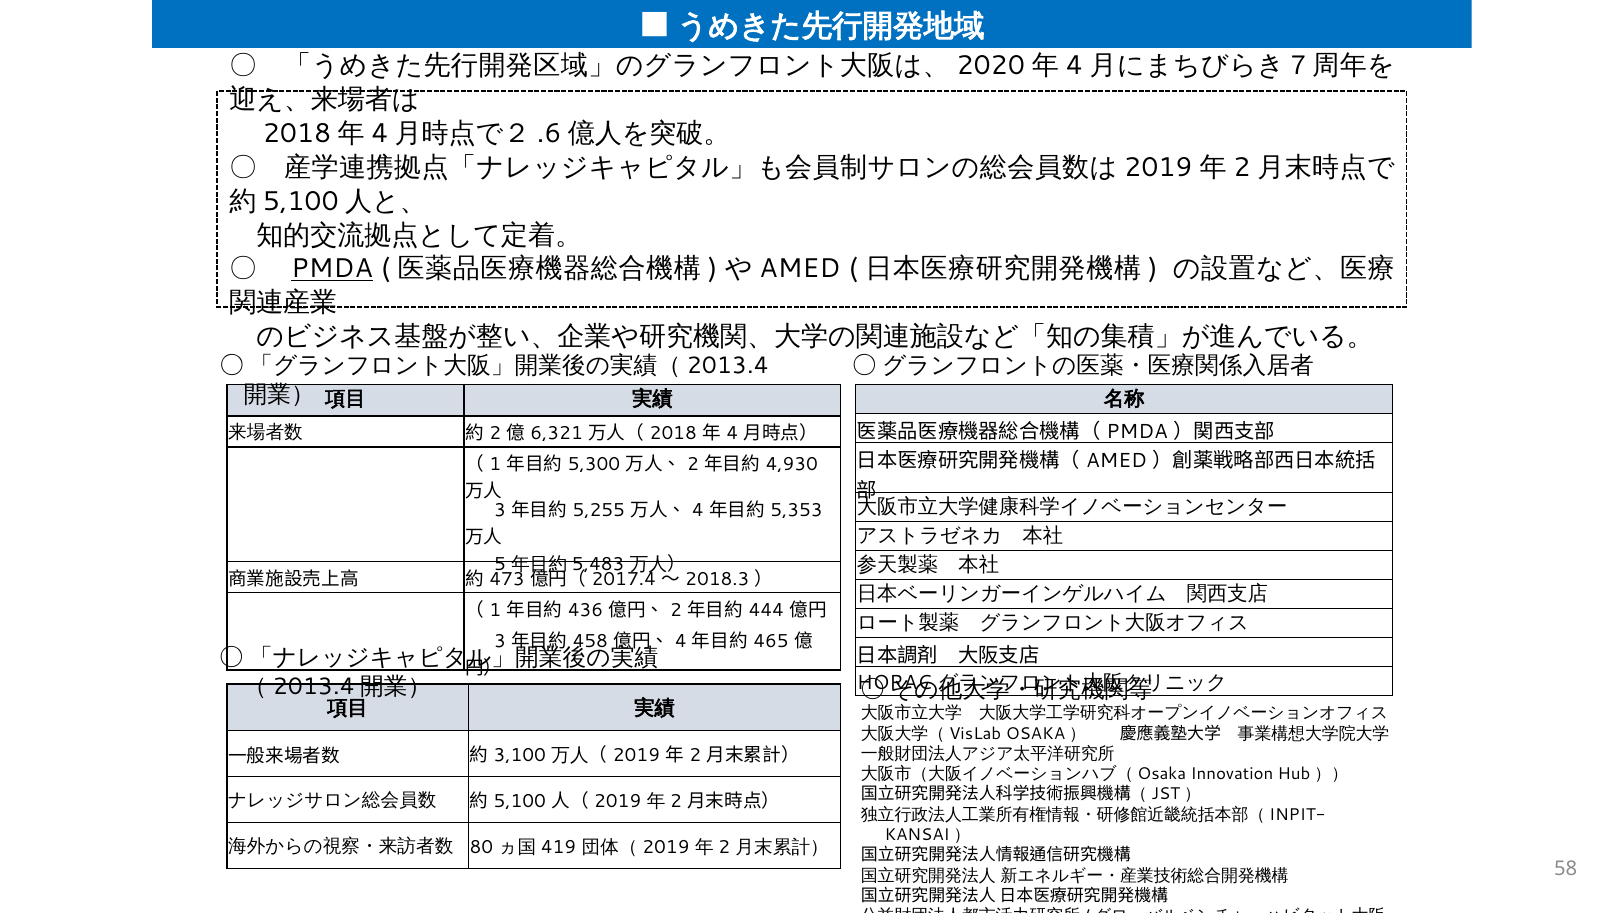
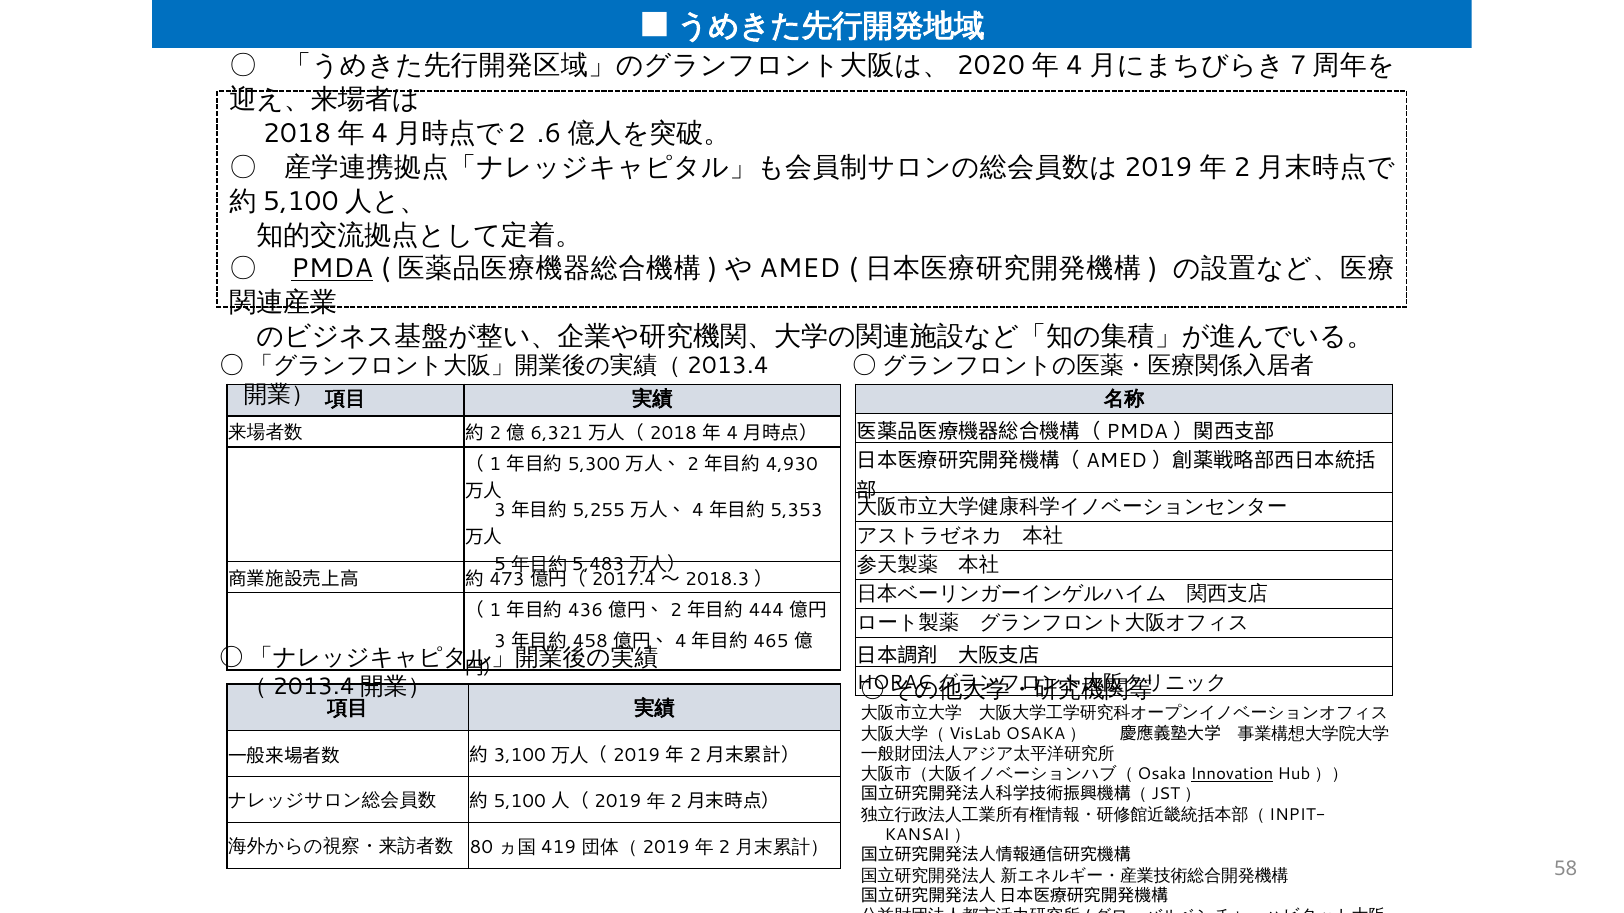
Innovation underline: none -> present
